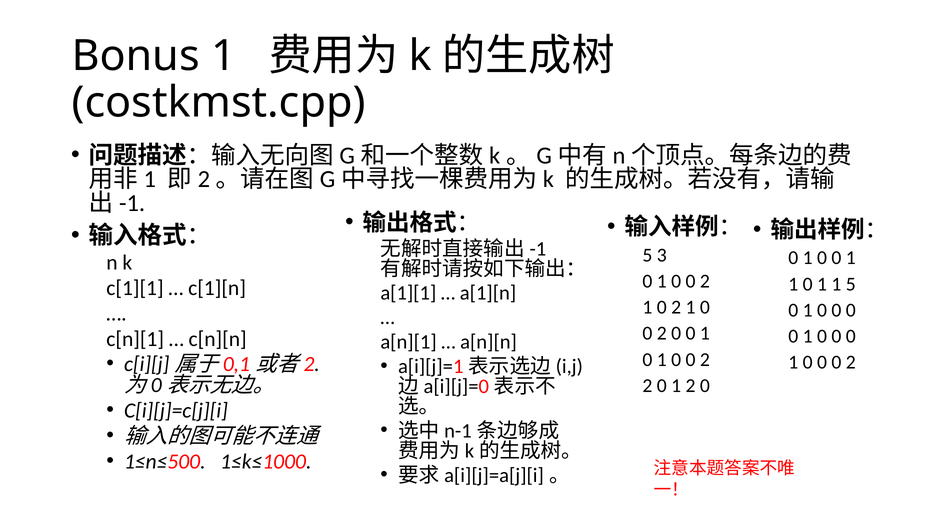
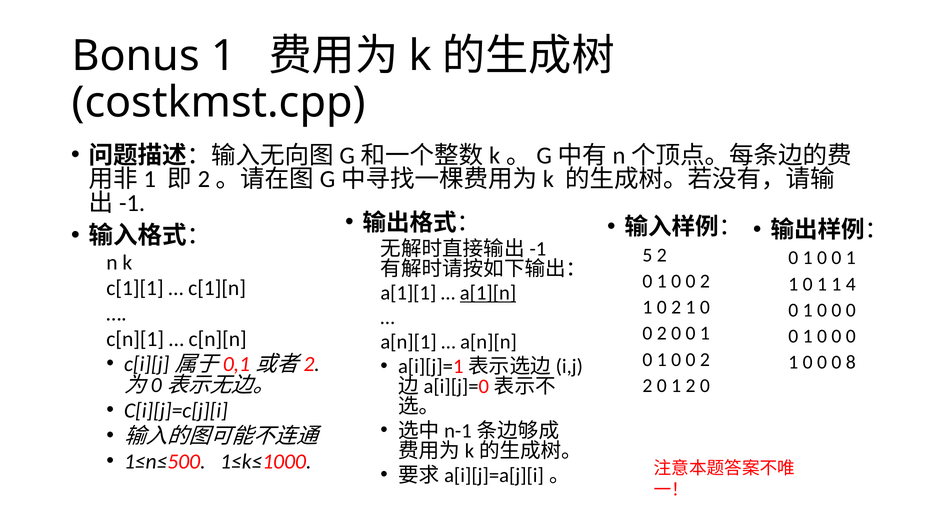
5 3: 3 -> 2
1 5: 5 -> 4
a[1][n underline: none -> present
0 0 0 2: 2 -> 8
